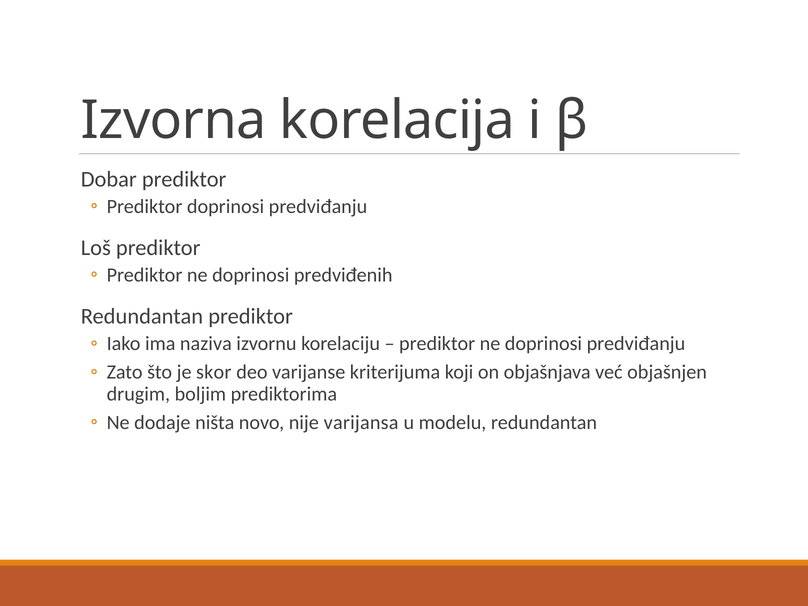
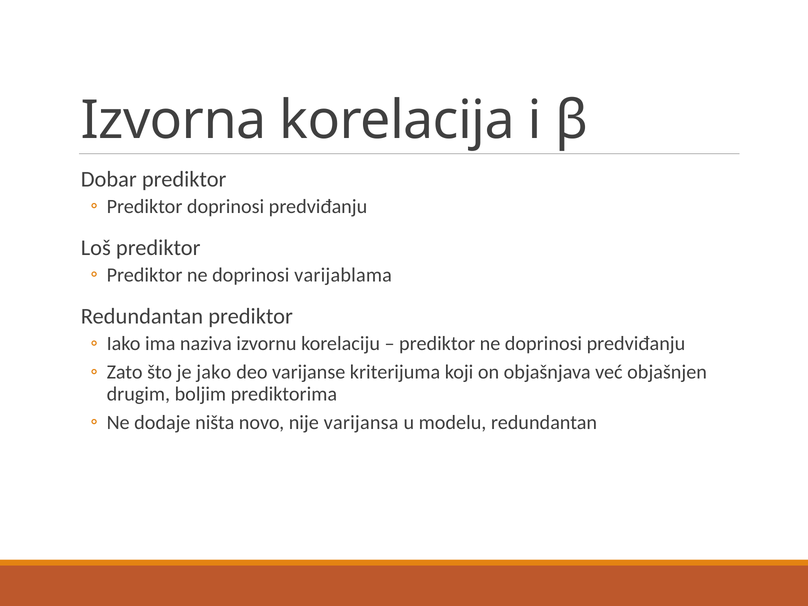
predviđenih: predviđenih -> varijablama
skor: skor -> jako
